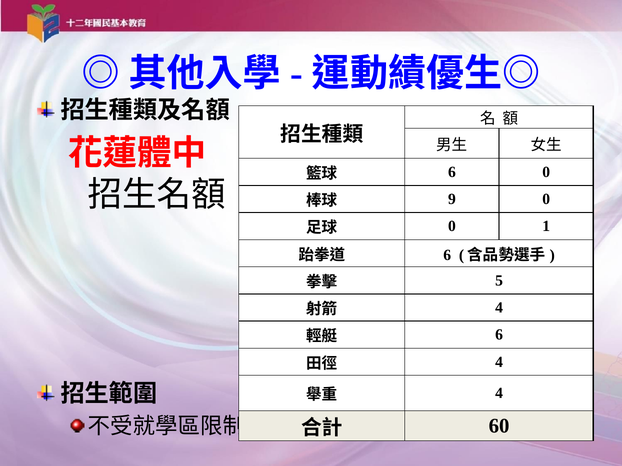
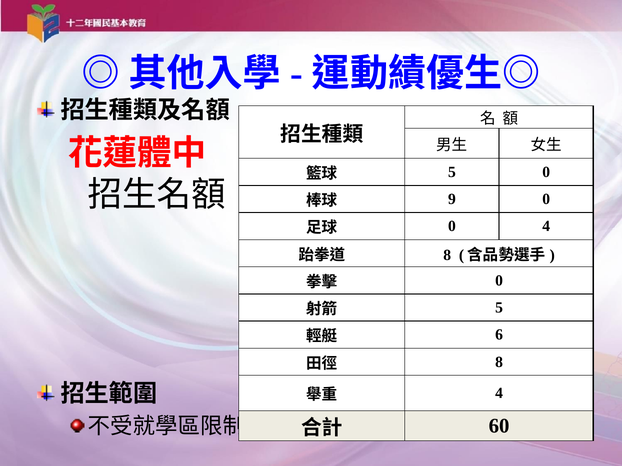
6 at (452, 172): 6 -> 5
0 1: 1 -> 4
6 at (447, 255): 6 -> 8
5 at (499, 281): 5 -> 0
4 at (499, 308): 4 -> 5
4 at (499, 362): 4 -> 8
